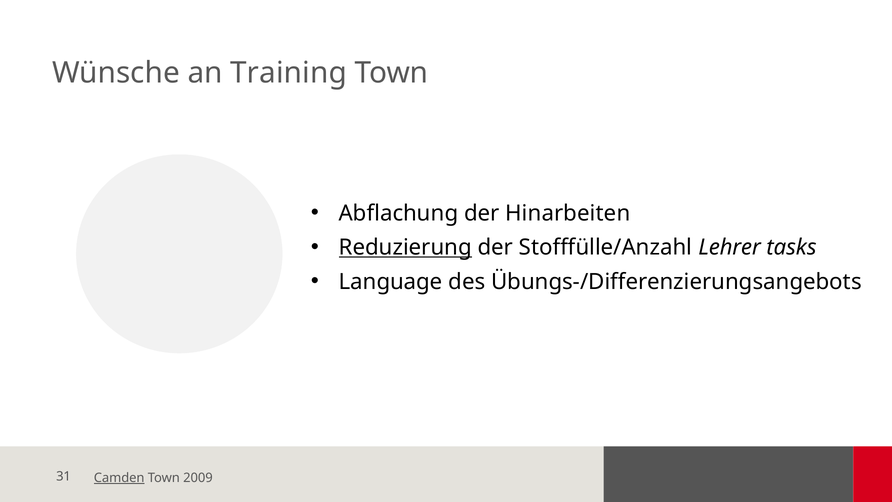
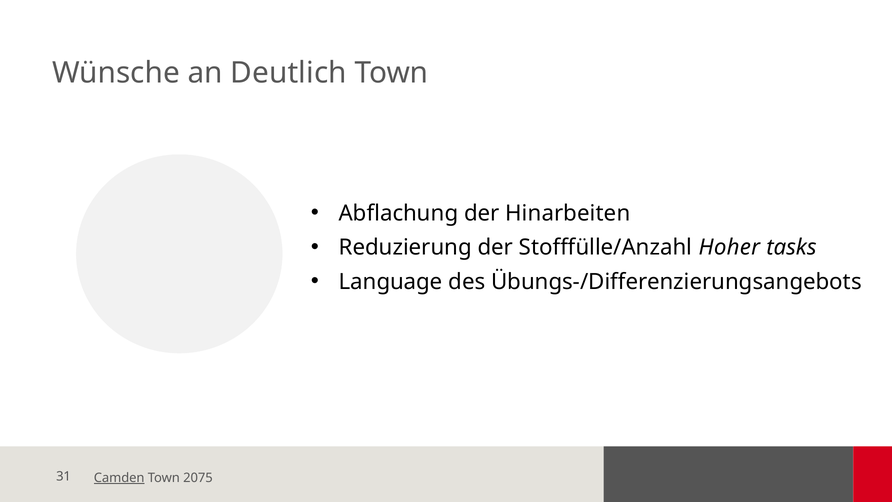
Training: Training -> Deutlich
Reduzierung underline: present -> none
Lehrer: Lehrer -> Hoher
2009: 2009 -> 2075
